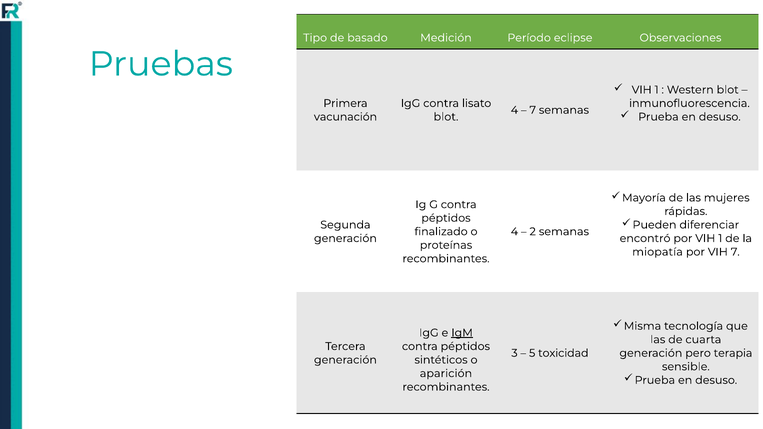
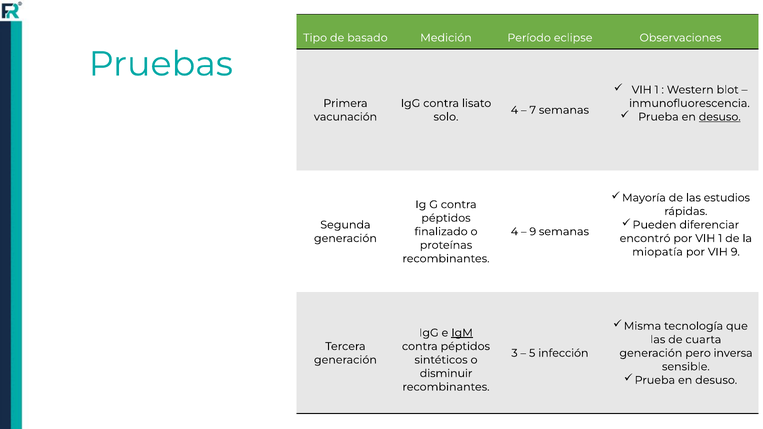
desuso at (720, 117) underline: none -> present
blot at (446, 117): blot -> solo
mujeres: mujeres -> estudios
2 at (533, 232): 2 -> 9
VIH 7: 7 -> 9
toxicidad: toxicidad -> infección
terapia: terapia -> inversa
aparición: aparición -> disminuir
